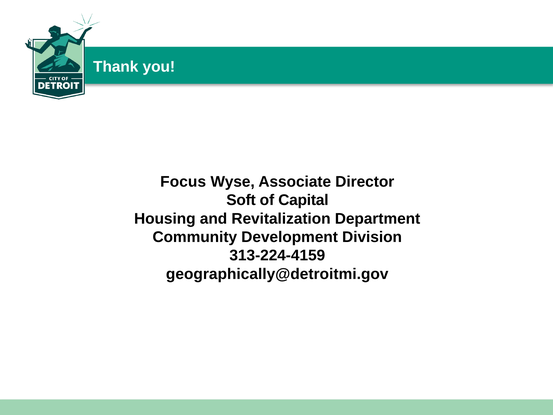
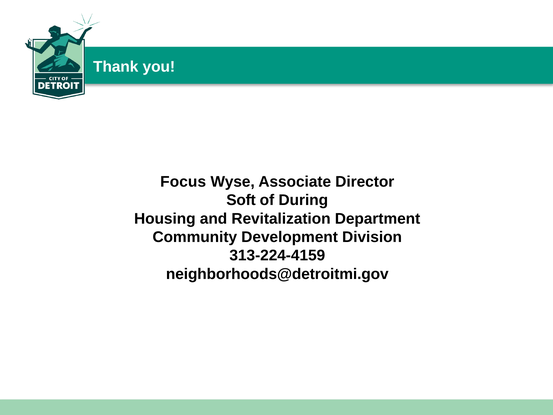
Capital: Capital -> During
geographically@detroitmi.gov: geographically@detroitmi.gov -> neighborhoods@detroitmi.gov
